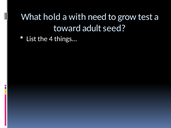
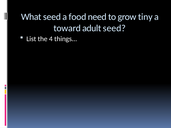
What hold: hold -> seed
with: with -> food
test: test -> tiny
